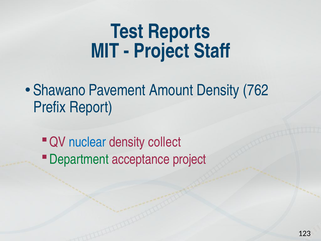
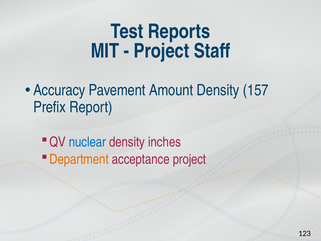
Shawano: Shawano -> Accuracy
762: 762 -> 157
collect: collect -> inches
Department colour: green -> orange
